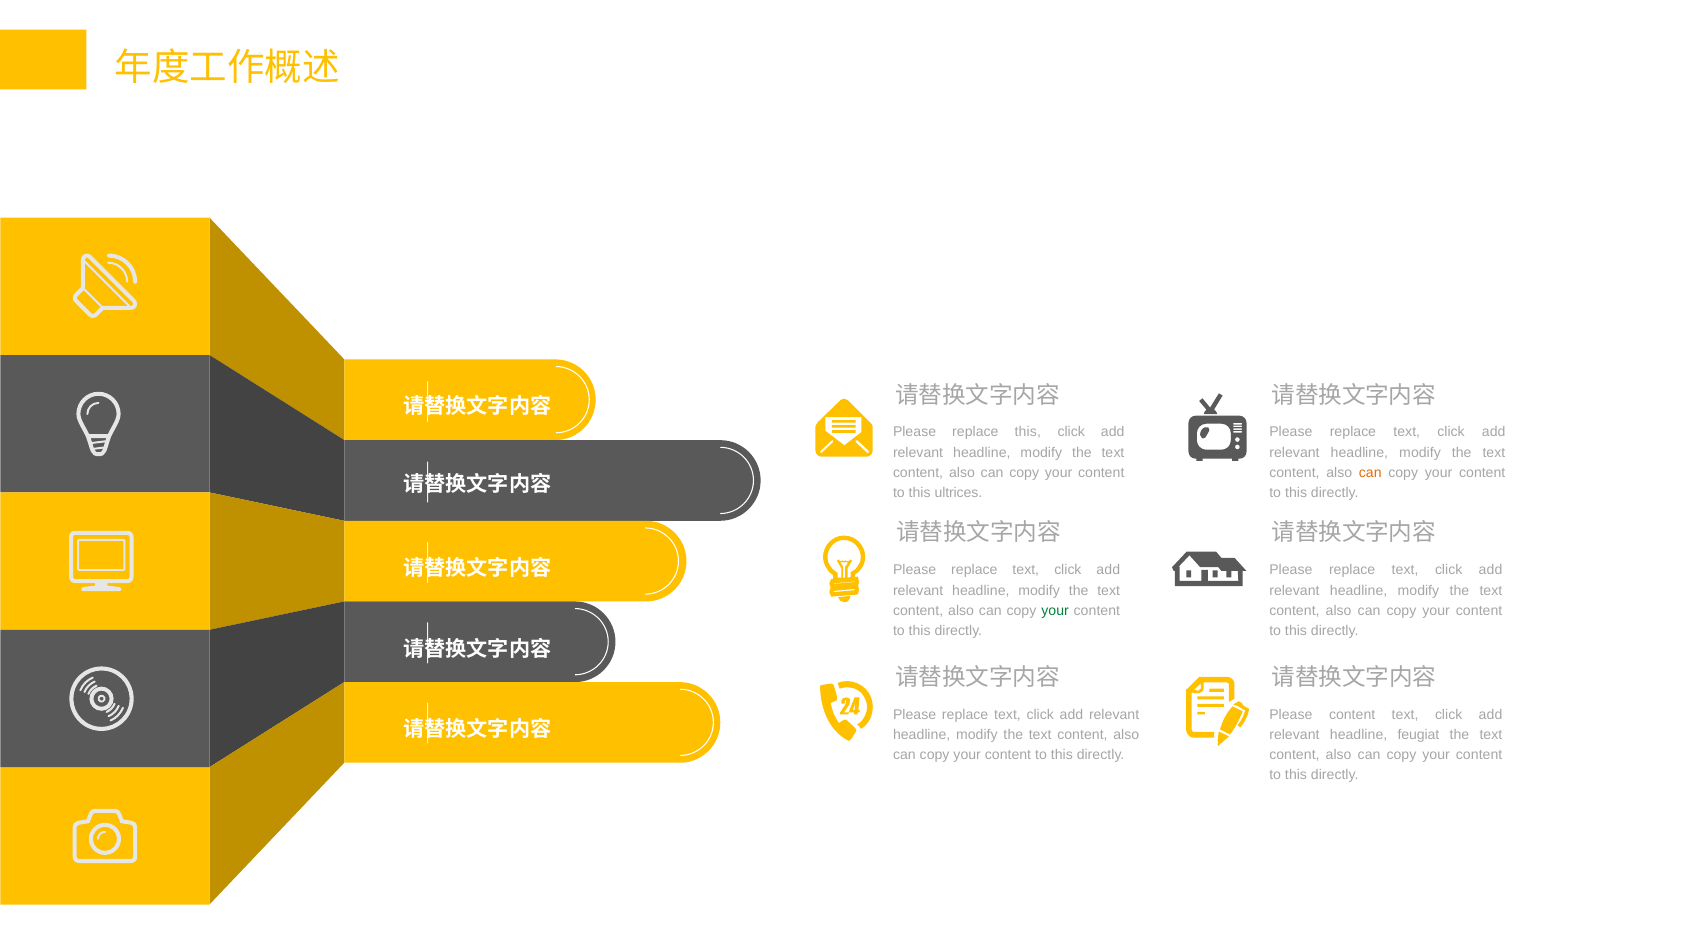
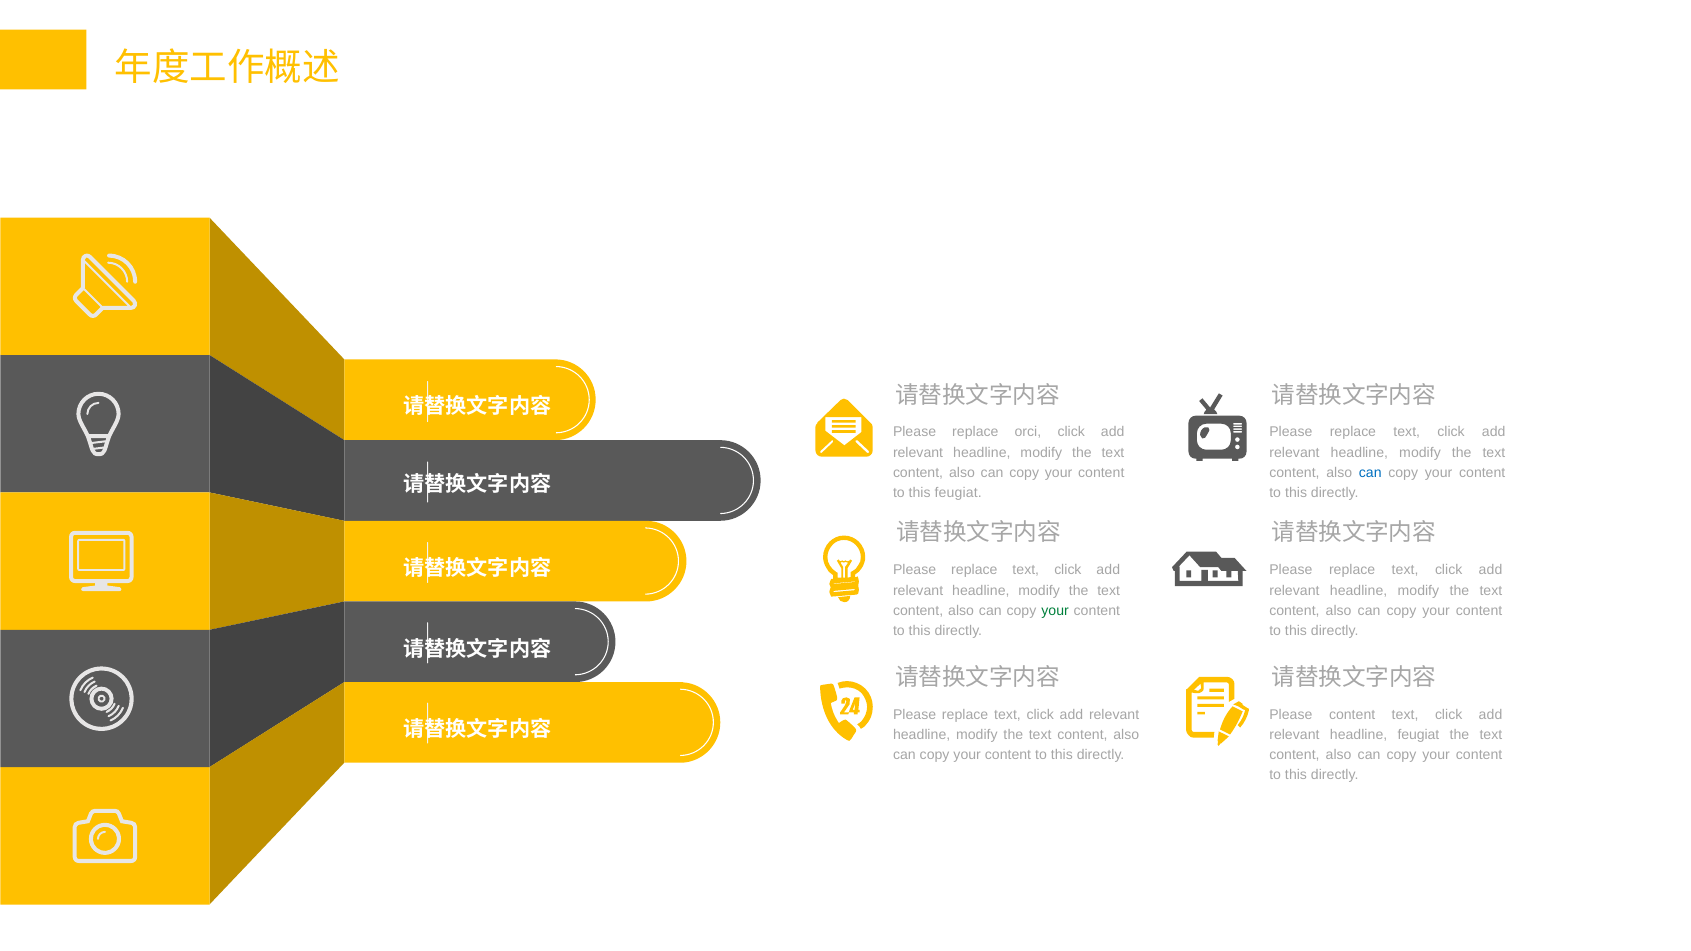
replace this: this -> orci
can at (1370, 473) colour: orange -> blue
this ultrices: ultrices -> feugiat
